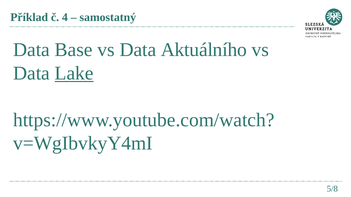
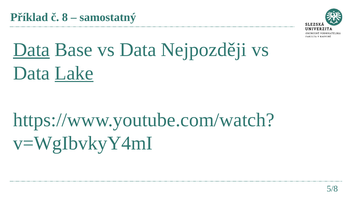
4: 4 -> 8
Data at (31, 50) underline: none -> present
Aktuálního: Aktuálního -> Nejpozději
